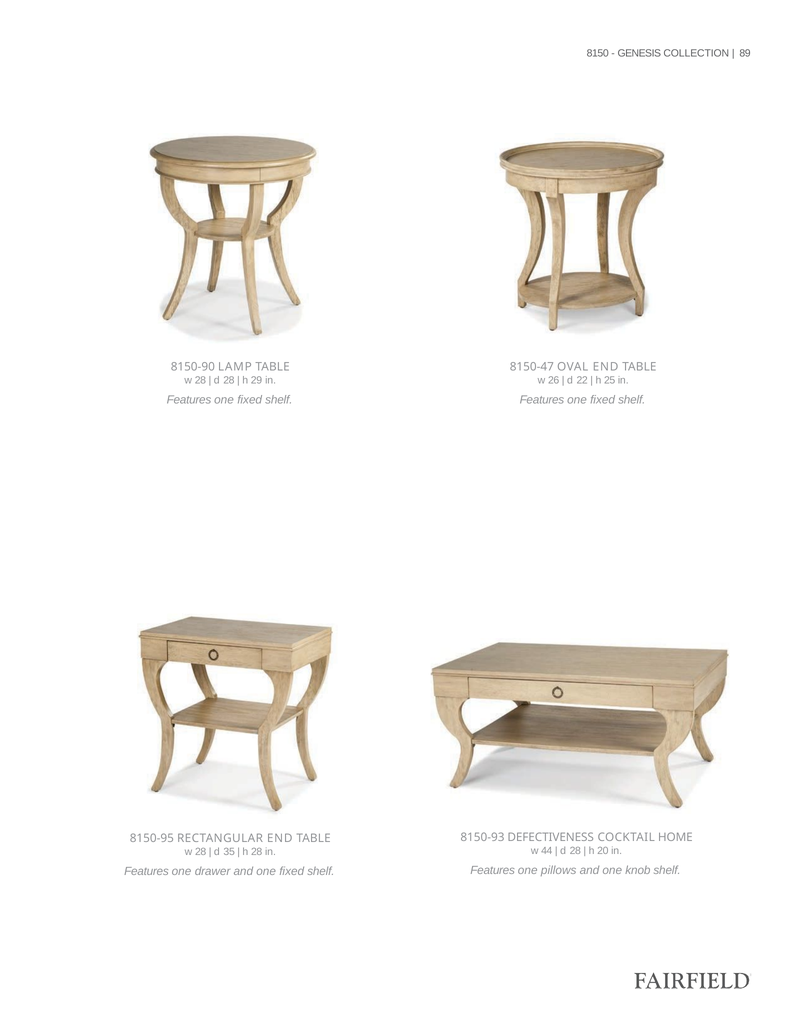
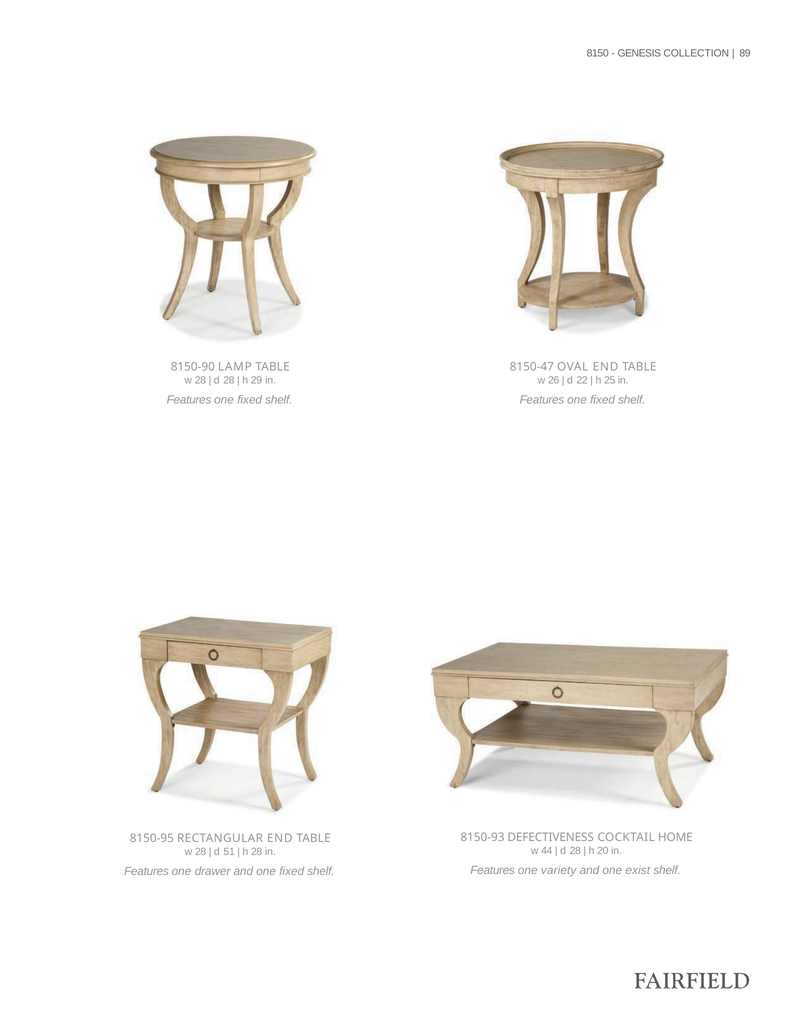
35: 35 -> 51
pillows: pillows -> variety
knob: knob -> exist
